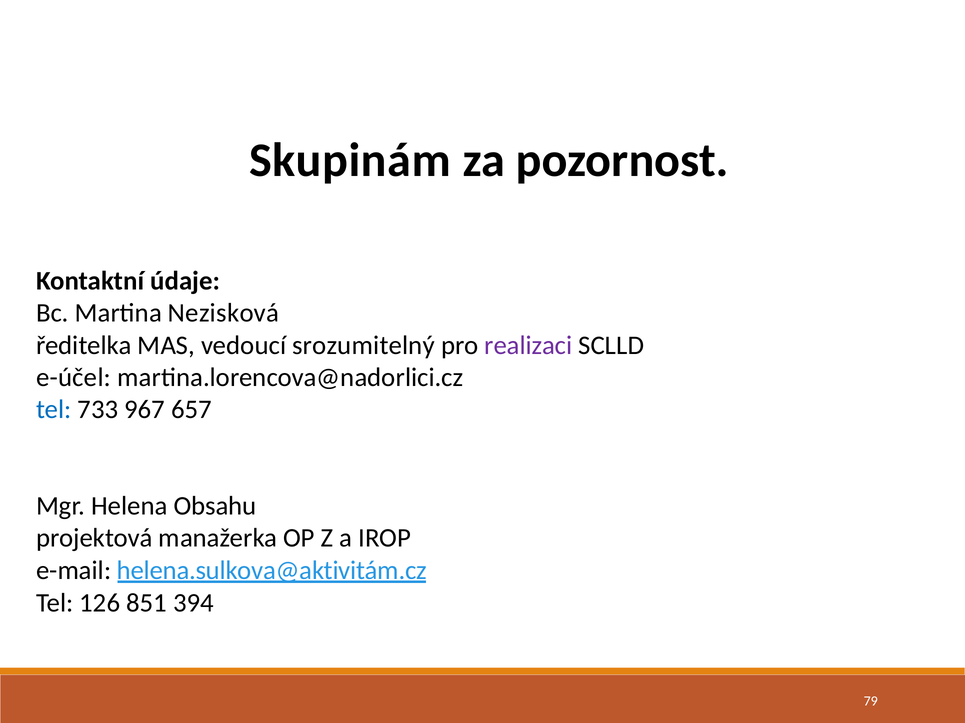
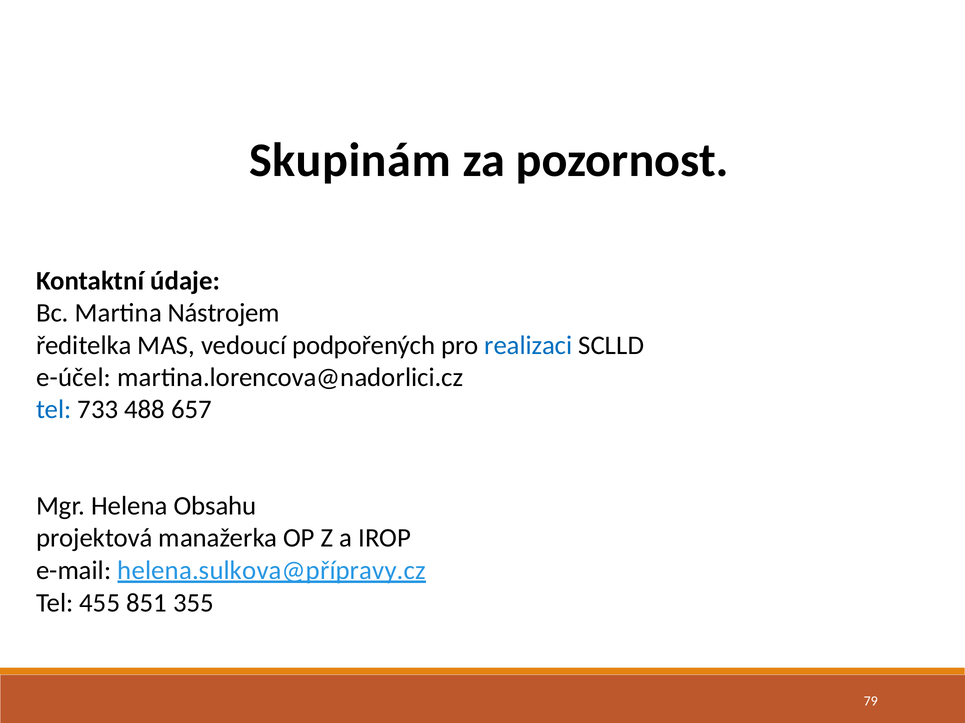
Nezisková: Nezisková -> Nástrojem
srozumitelný: srozumitelný -> podpořených
realizaci colour: purple -> blue
967: 967 -> 488
helena.sulkova@aktivitám.cz: helena.sulkova@aktivitám.cz -> helena.sulkova@přípravy.cz
126: 126 -> 455
394: 394 -> 355
